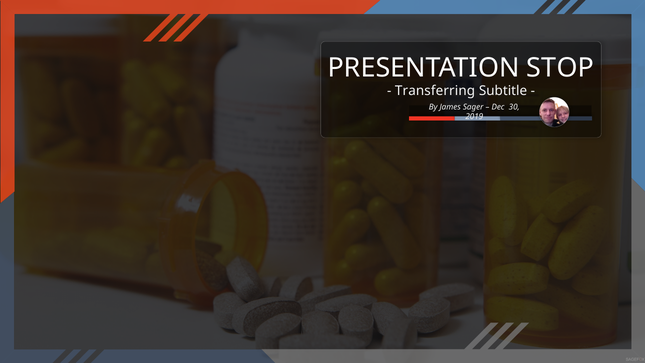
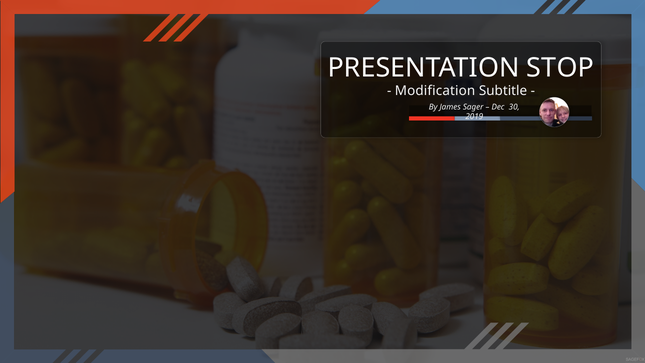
Transferring: Transferring -> Modification
